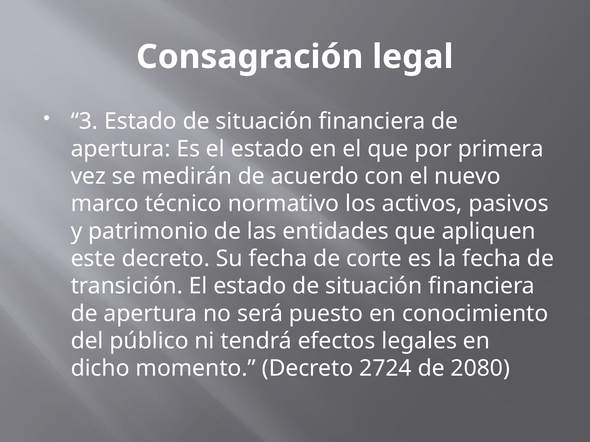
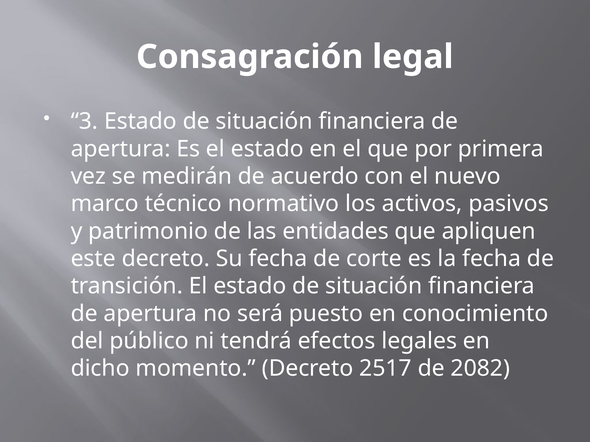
2724: 2724 -> 2517
2080: 2080 -> 2082
